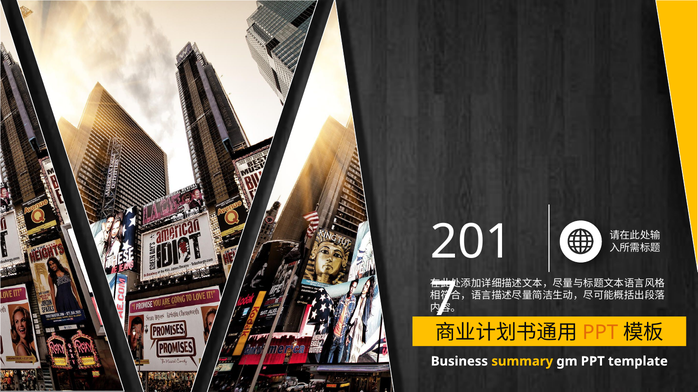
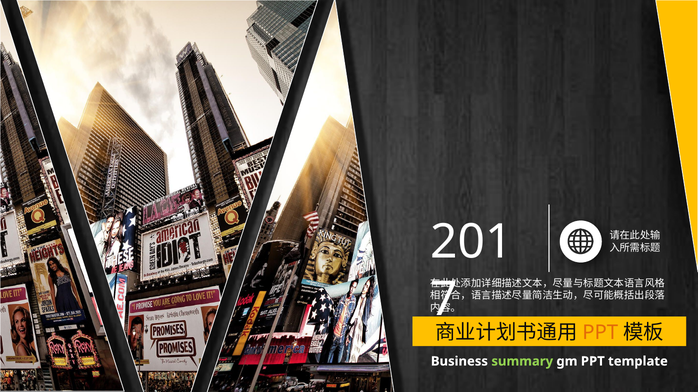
summary colour: yellow -> light green
